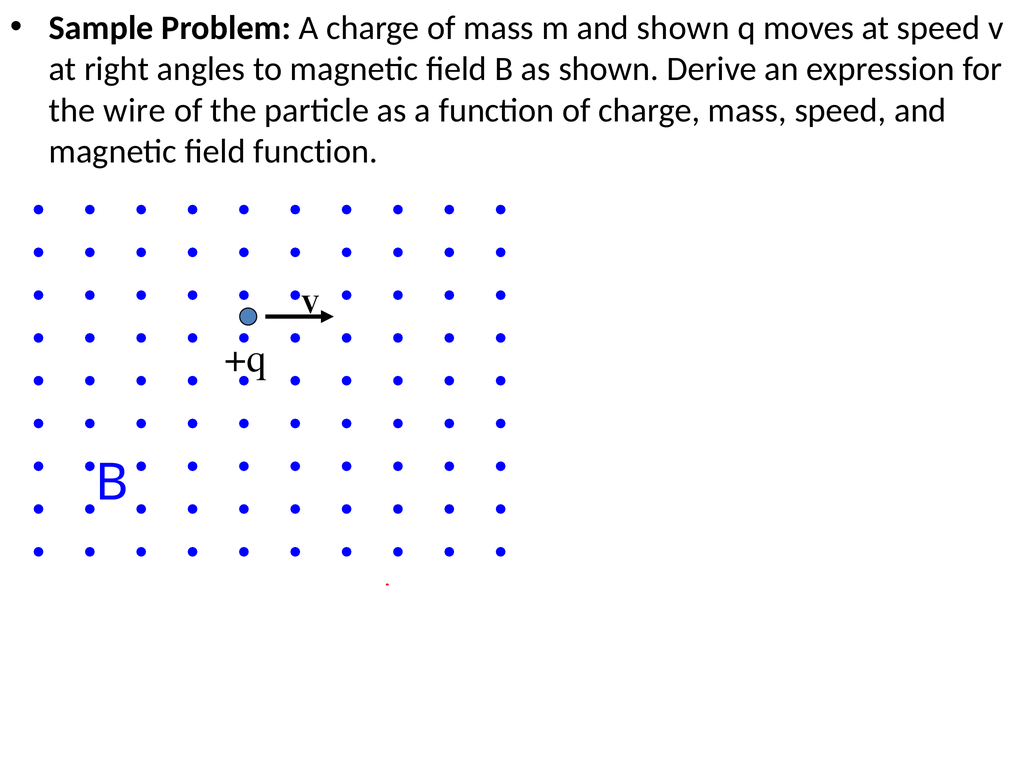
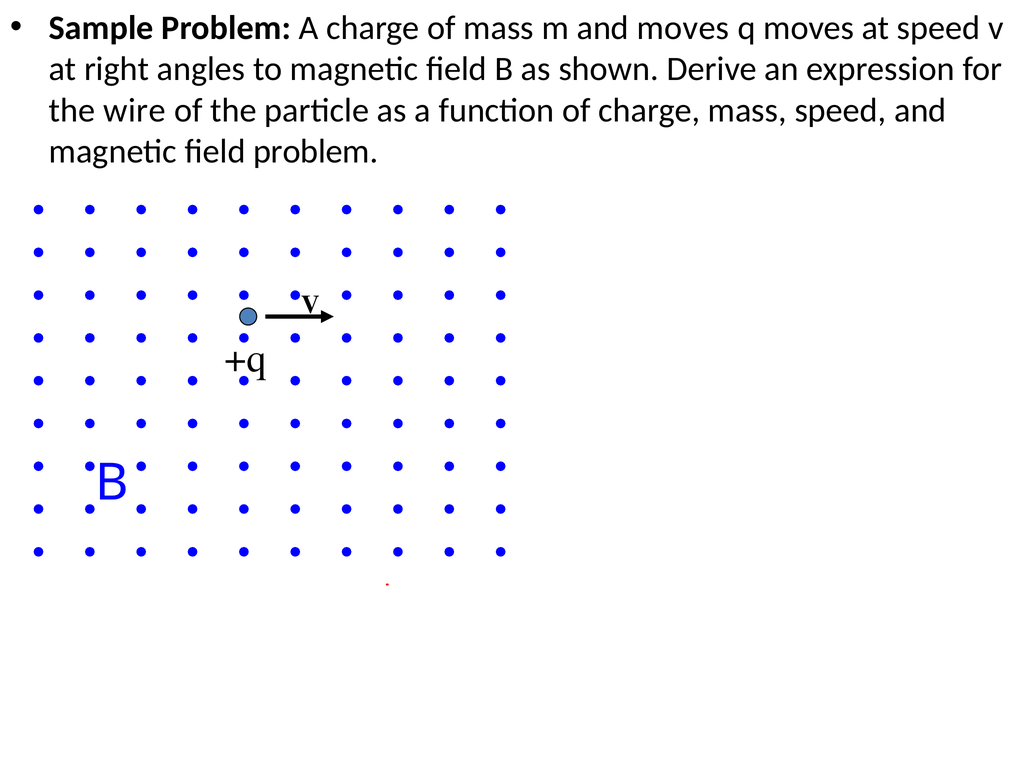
and shown: shown -> moves
field function: function -> problem
